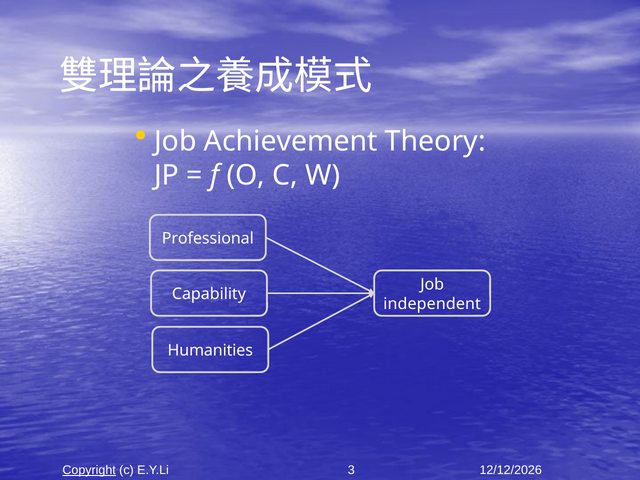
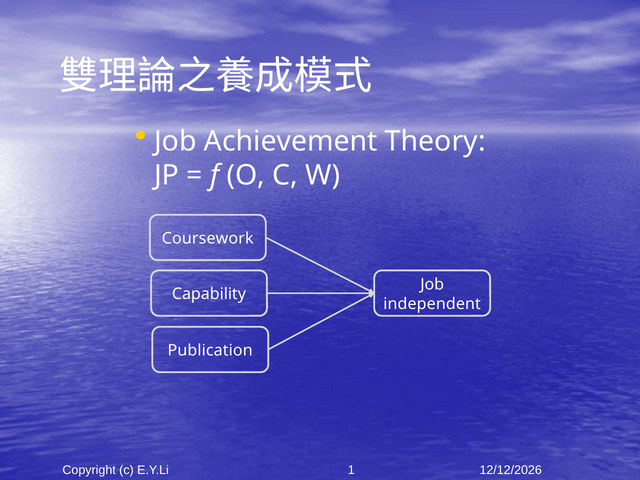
Professional: Professional -> Coursework
Humanities: Humanities -> Publication
Copyright underline: present -> none
3: 3 -> 1
